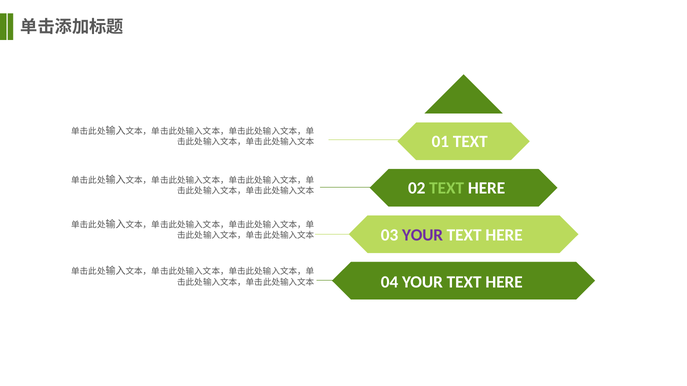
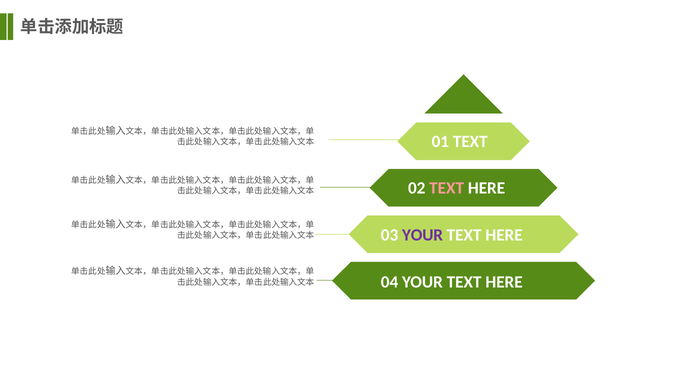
TEXT at (447, 188) colour: light green -> pink
